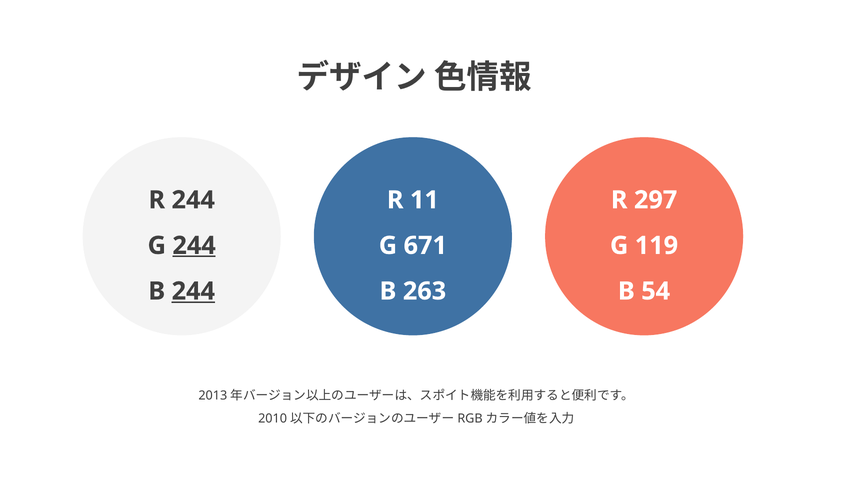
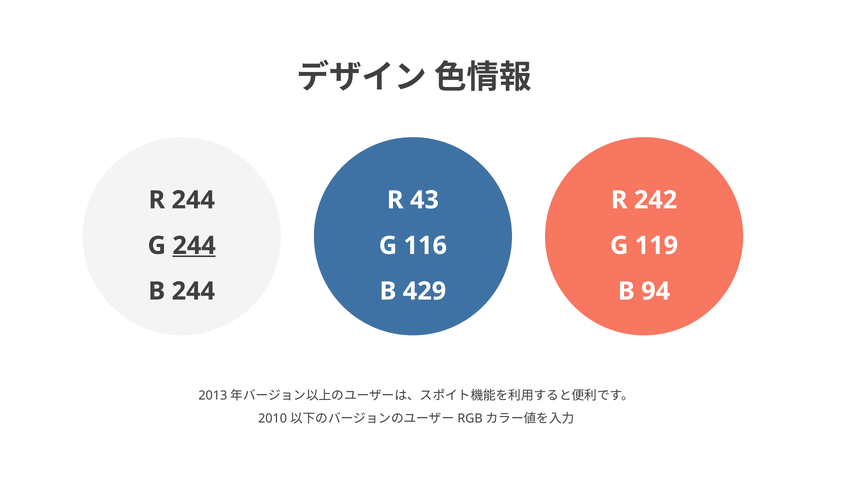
11: 11 -> 43
297: 297 -> 242
671: 671 -> 116
244 at (193, 291) underline: present -> none
263: 263 -> 429
54: 54 -> 94
